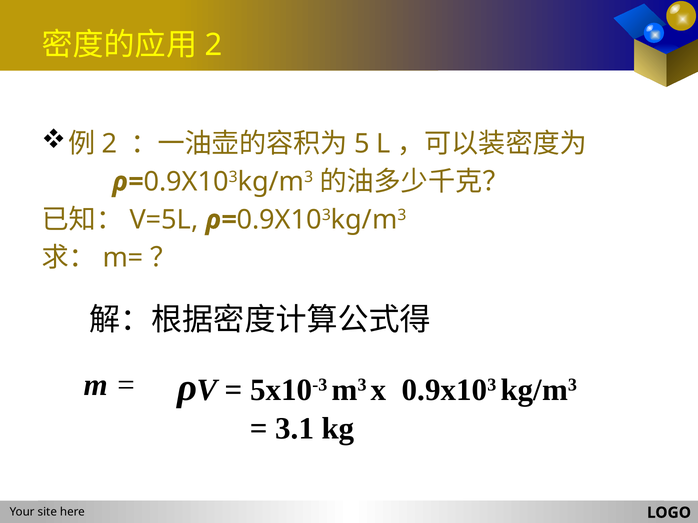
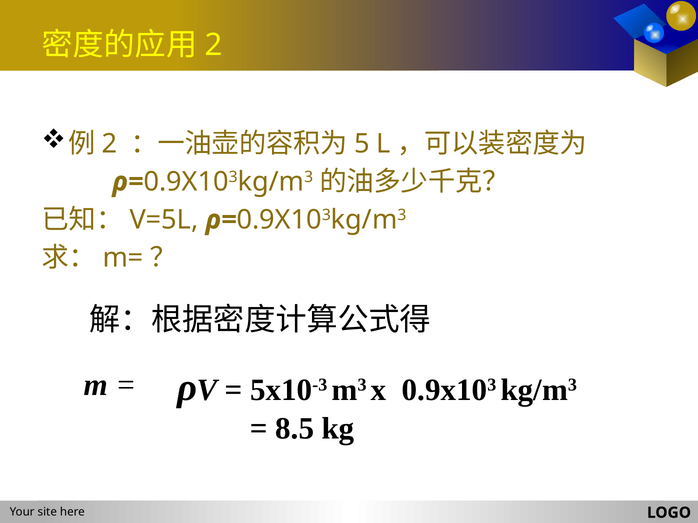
3.1: 3.1 -> 8.5
